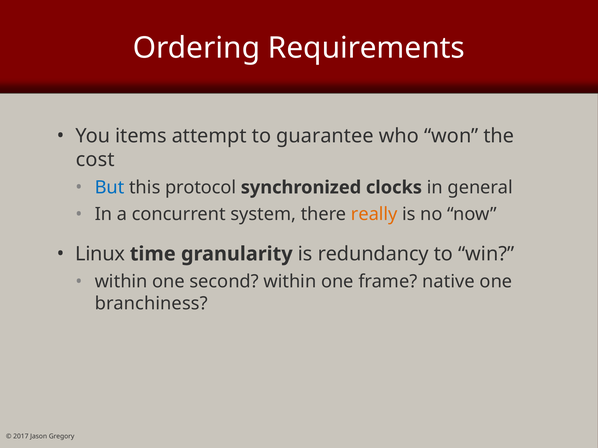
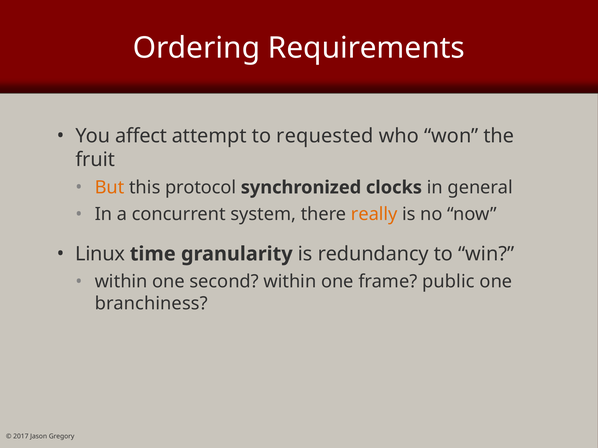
items: items -> affect
guarantee: guarantee -> requested
cost: cost -> fruit
But colour: blue -> orange
native: native -> public
